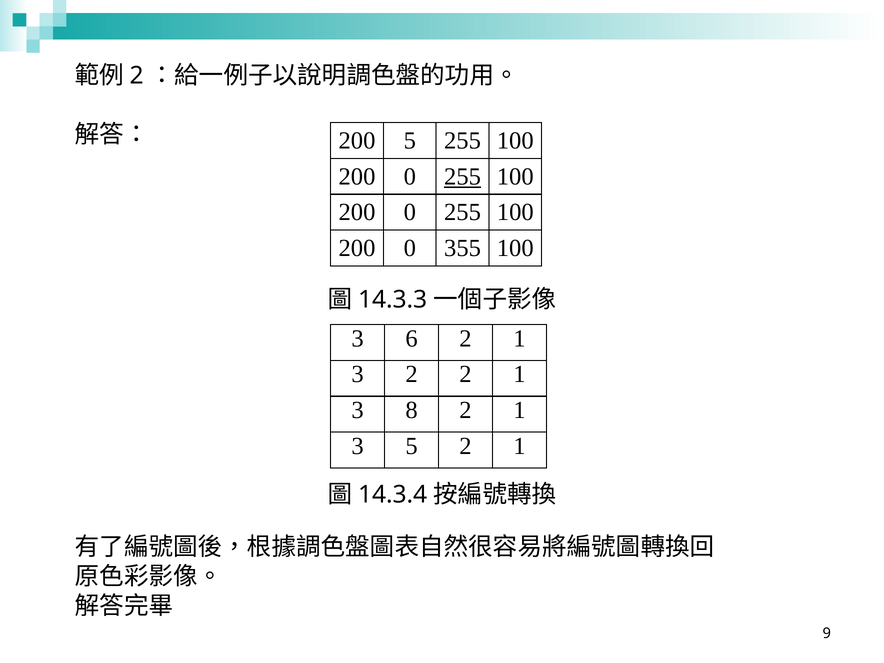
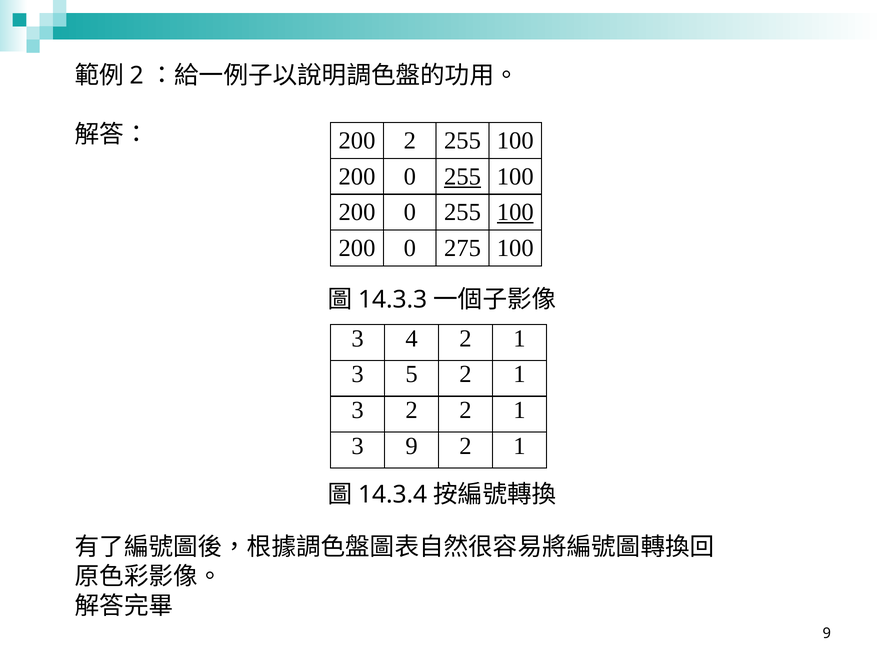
200 5: 5 -> 2
100 at (515, 212) underline: none -> present
355: 355 -> 275
6: 6 -> 4
3 2: 2 -> 5
3 8: 8 -> 2
3 5: 5 -> 9
